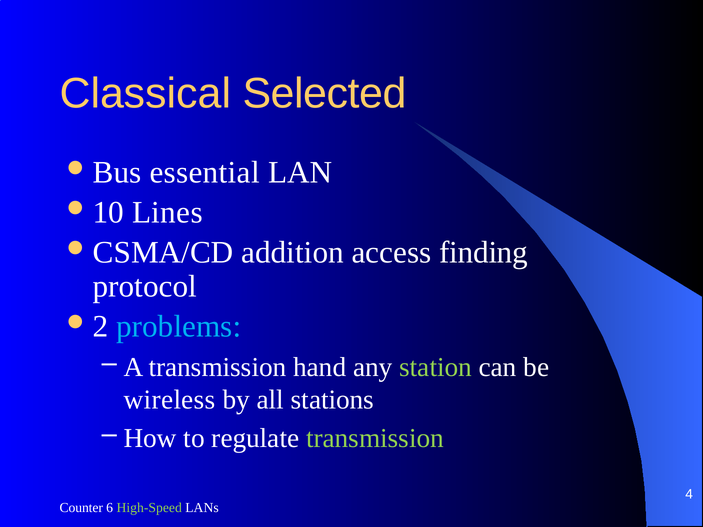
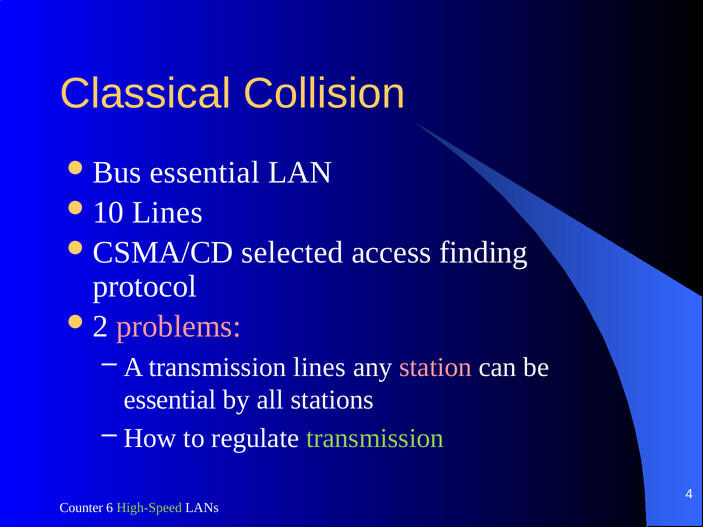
Selected: Selected -> Collision
addition: addition -> selected
problems colour: light blue -> pink
transmission hand: hand -> lines
station colour: light green -> pink
wireless at (170, 400): wireless -> essential
